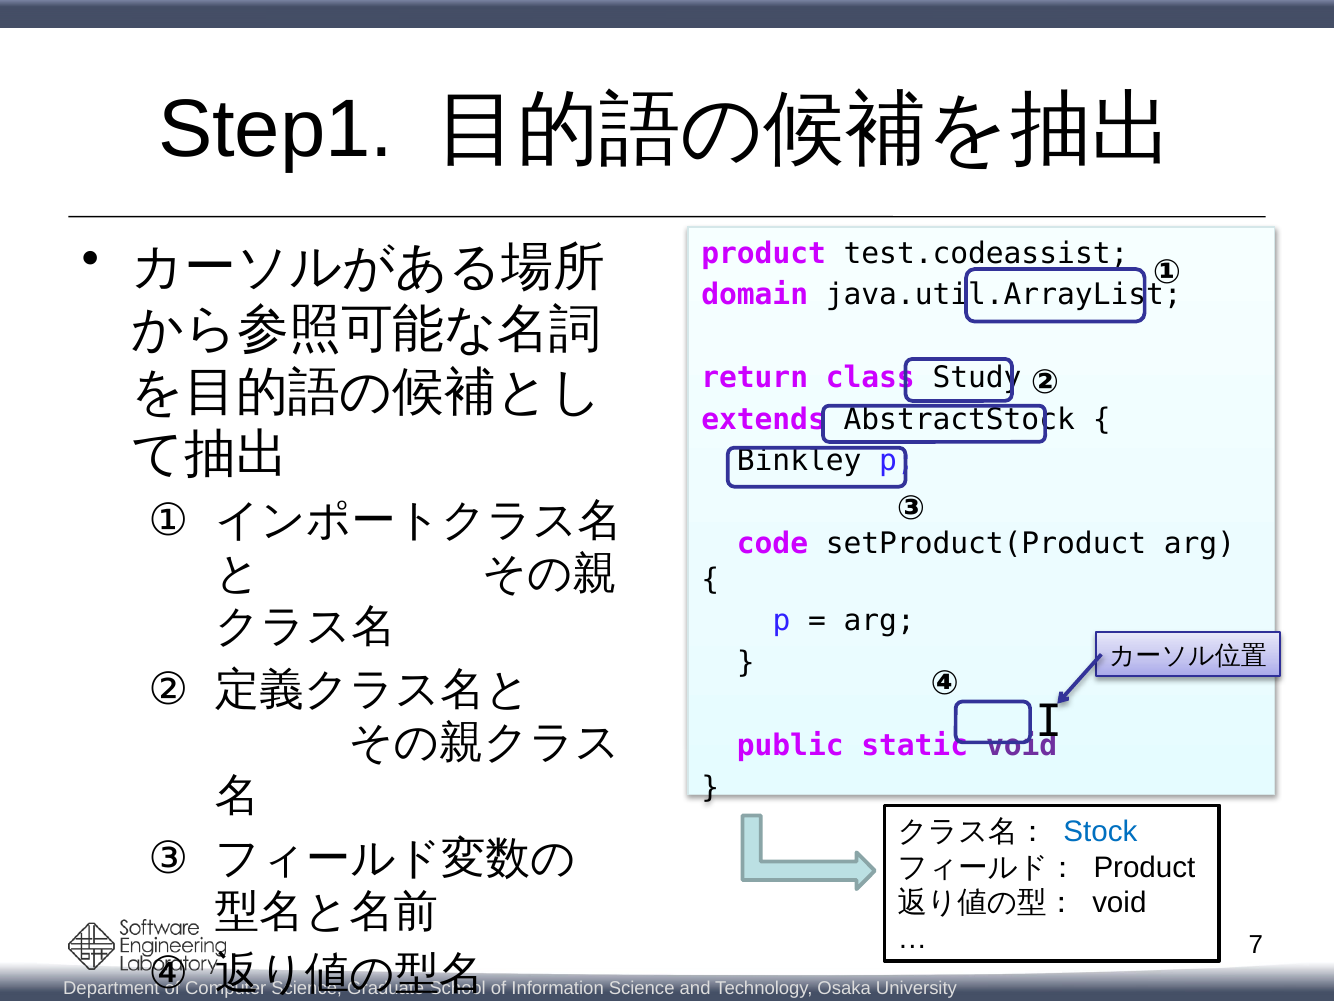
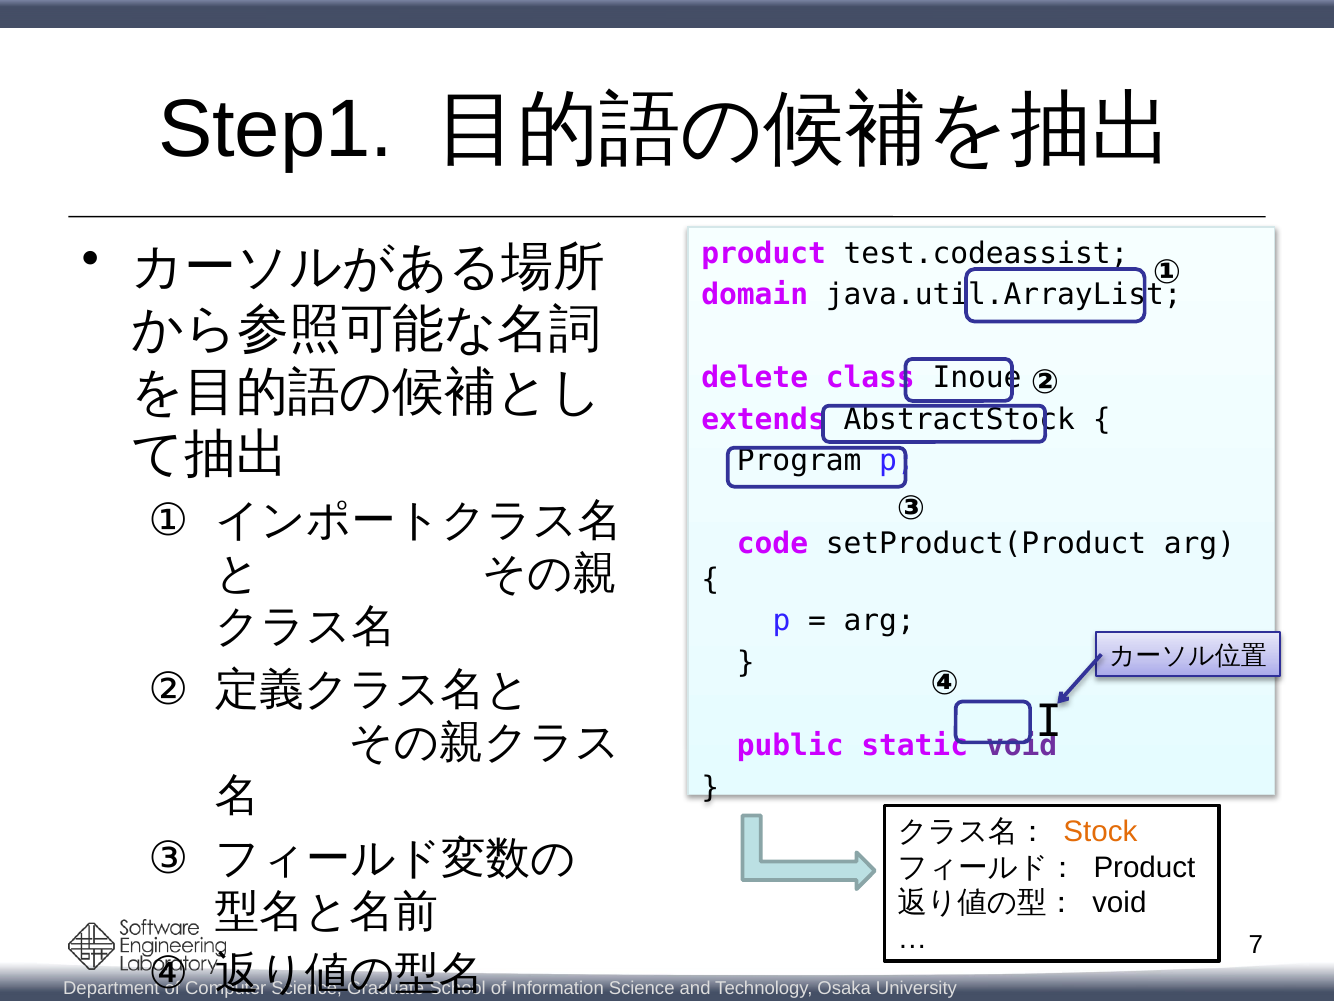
return: return -> delete
Study: Study -> Inoue
Binkley: Binkley -> Program
Stock colour: blue -> orange
